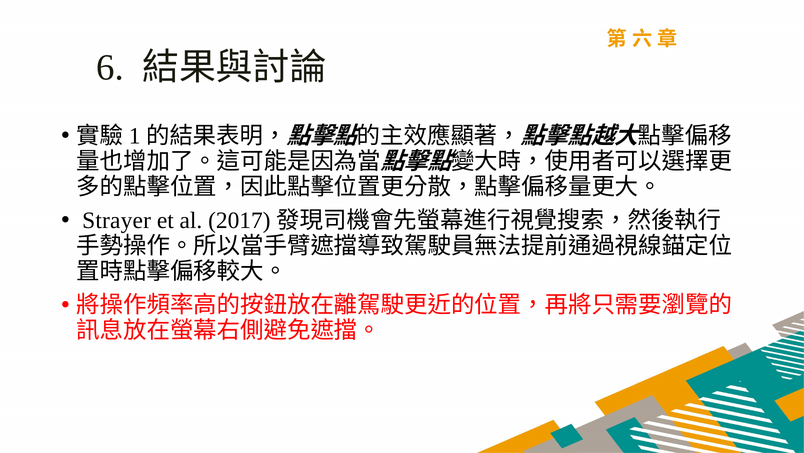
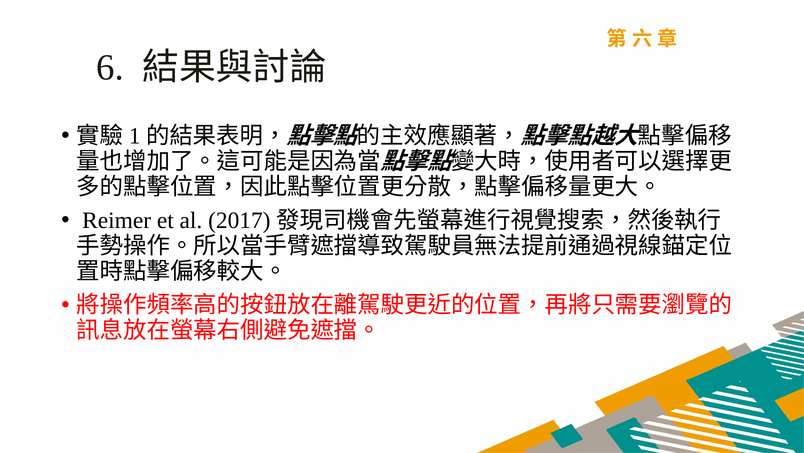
Strayer: Strayer -> Reimer
